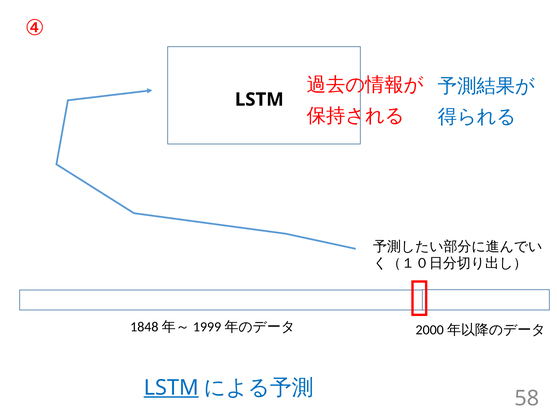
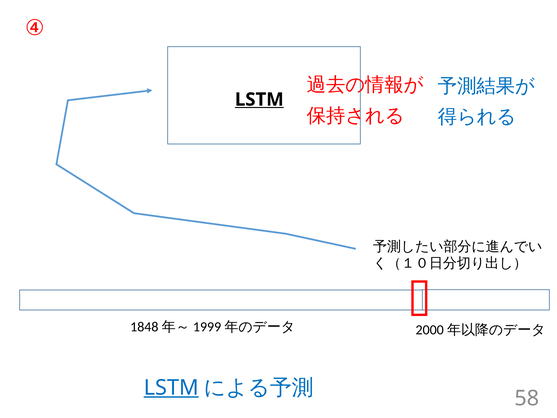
LSTM at (259, 99) underline: none -> present
